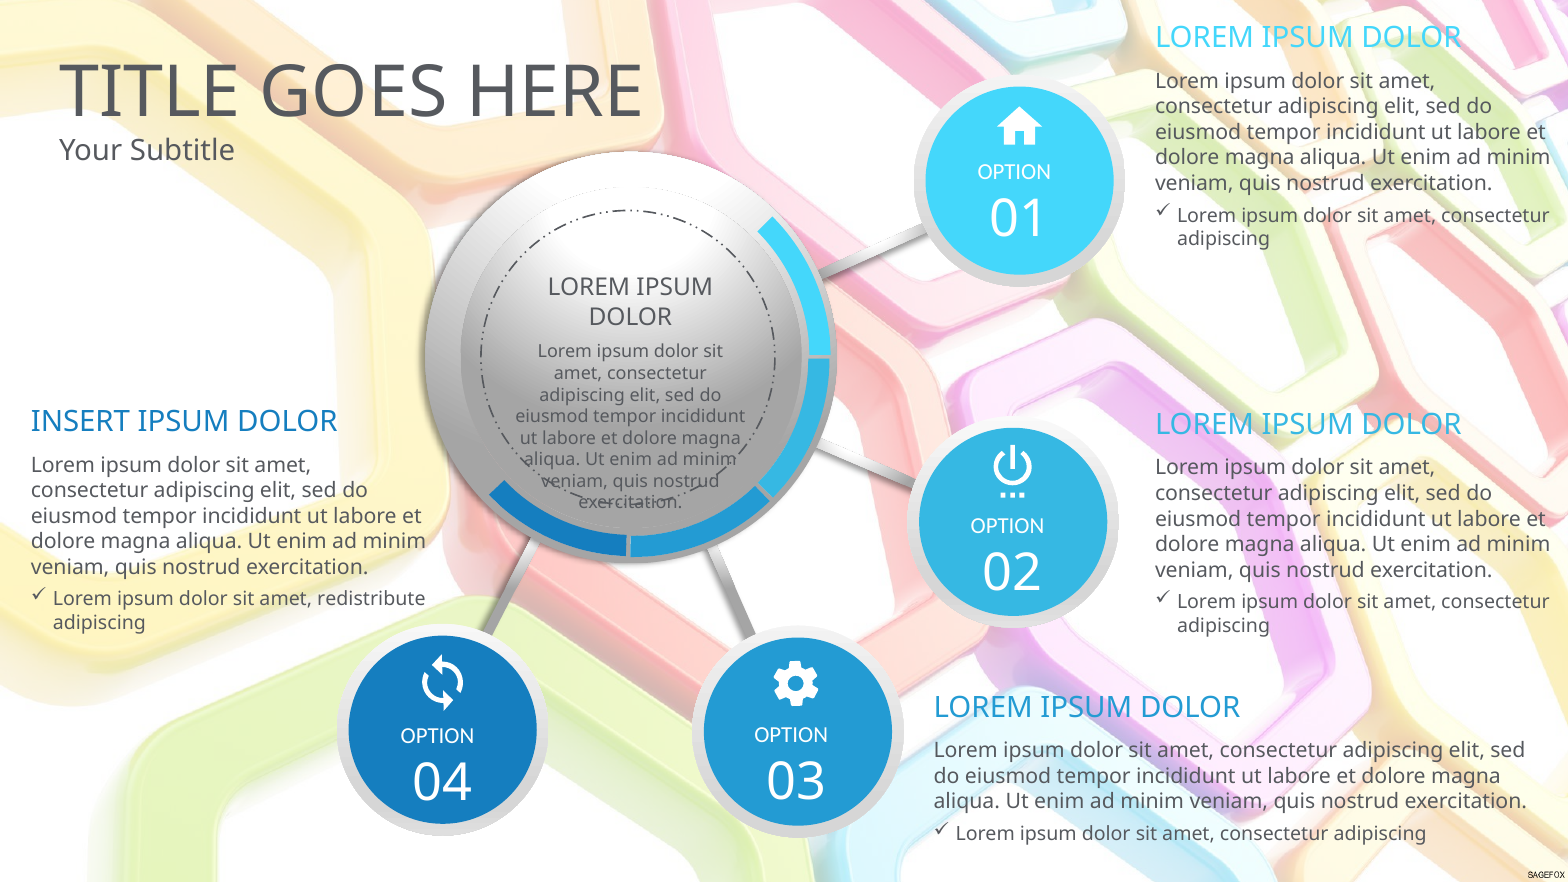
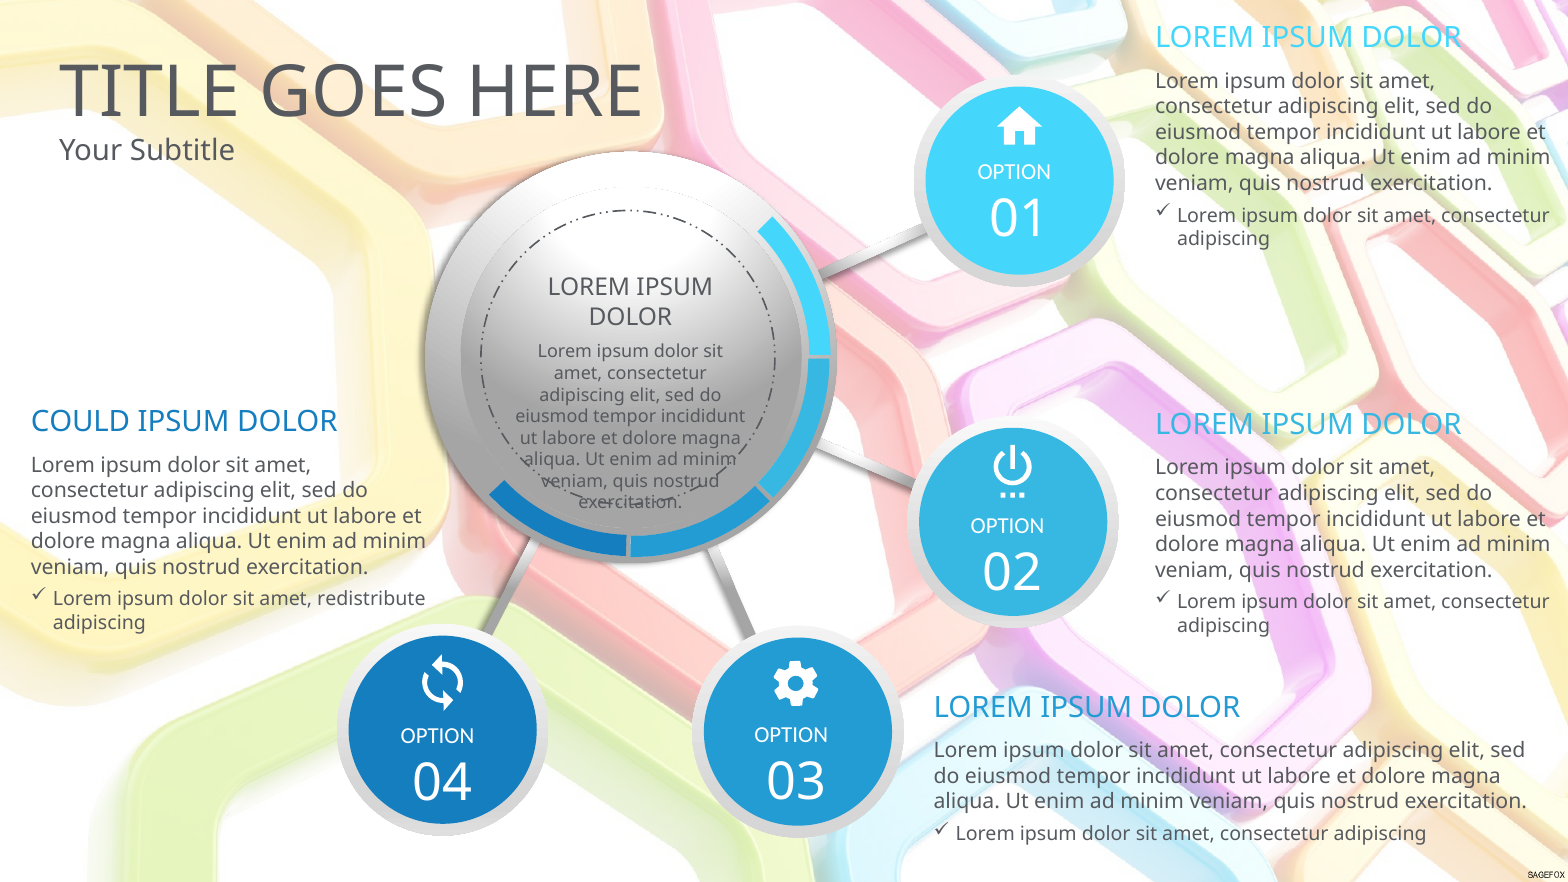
INSERT: INSERT -> COULD
